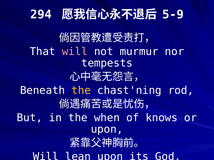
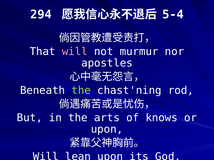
5-9: 5-9 -> 5-4
tempests: tempests -> apostles
the at (81, 91) colour: yellow -> light green
when: when -> arts
